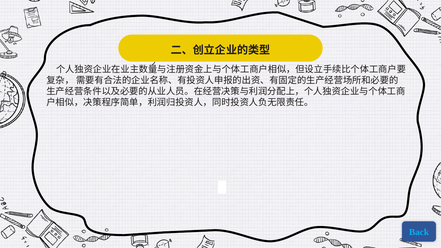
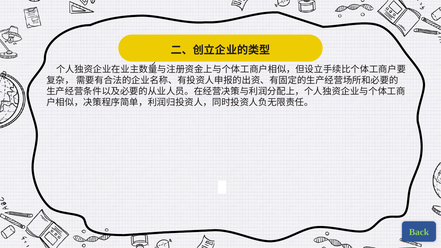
Back colour: light blue -> light green
